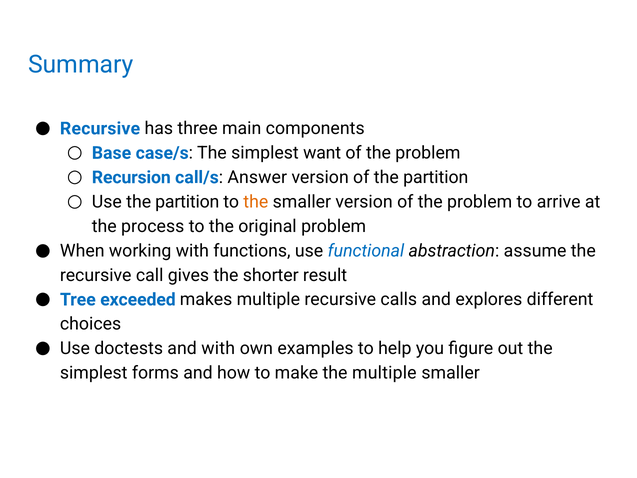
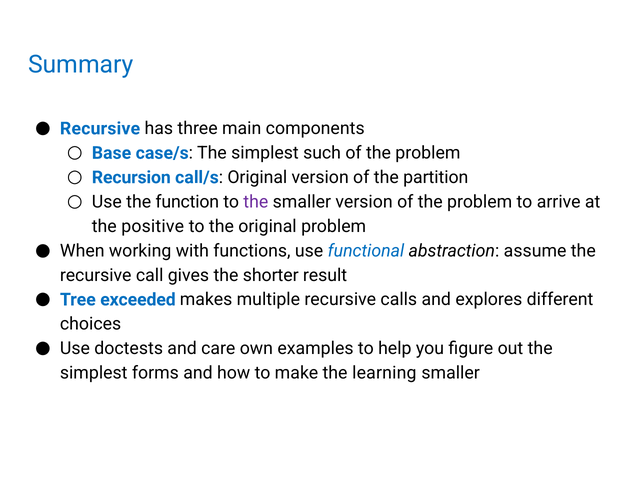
want: want -> such
call/s Answer: Answer -> Original
Use the partition: partition -> function
the at (256, 202) colour: orange -> purple
process: process -> positive
and with: with -> care
the multiple: multiple -> learning
